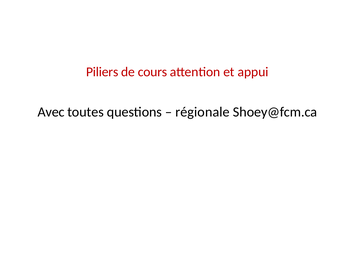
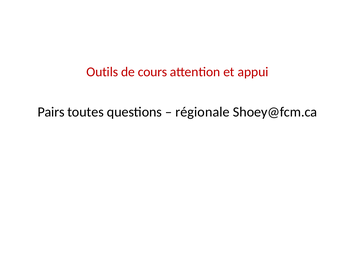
Piliers: Piliers -> Outils
Avec: Avec -> Pairs
